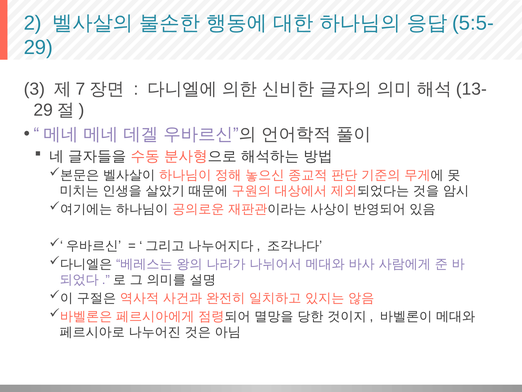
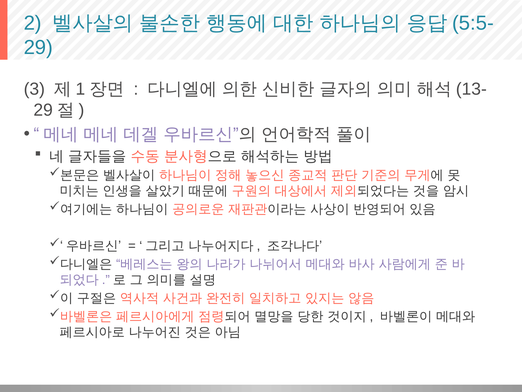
7: 7 -> 1
